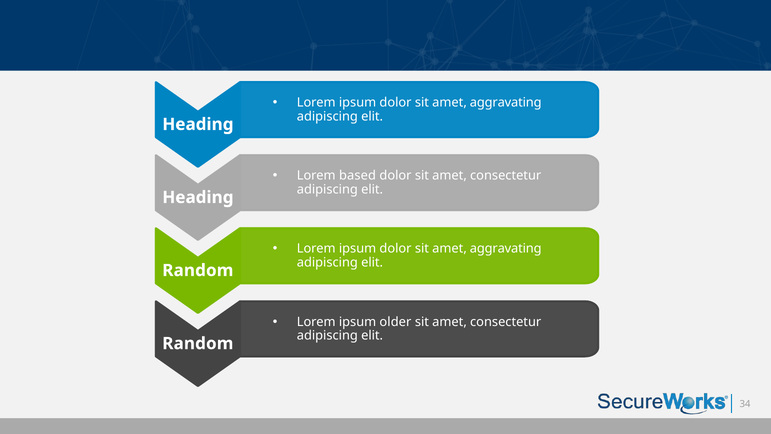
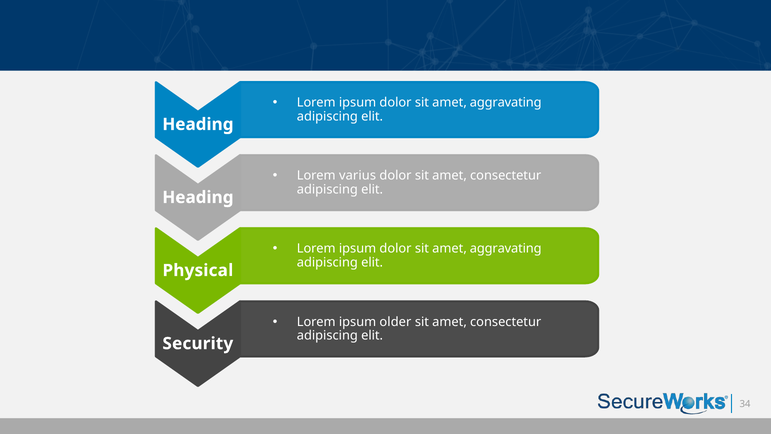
based: based -> varius
Random at (198, 270): Random -> Physical
Random at (198, 343): Random -> Security
